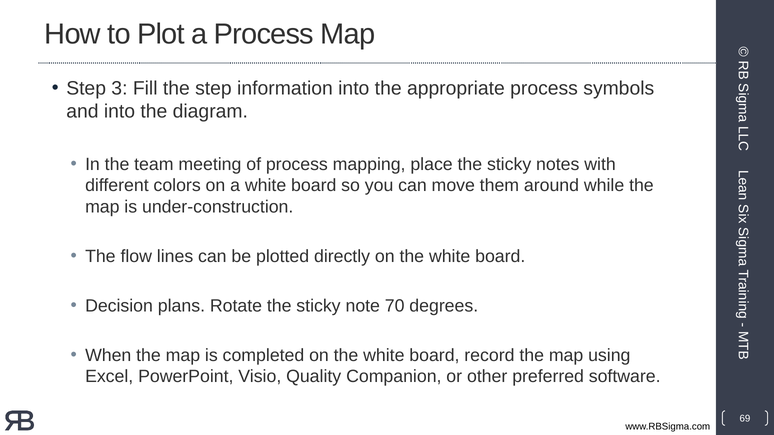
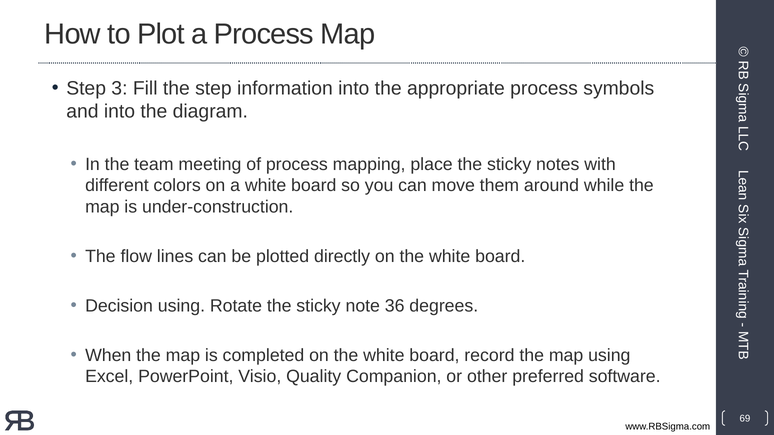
Decision plans: plans -> using
70: 70 -> 36
